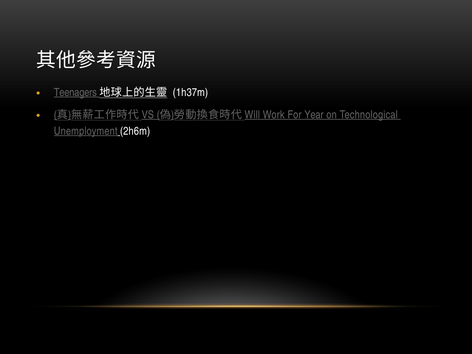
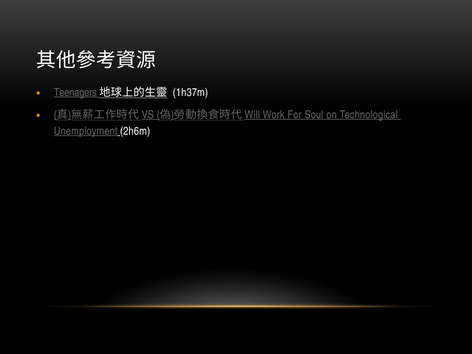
Year: Year -> Soul
